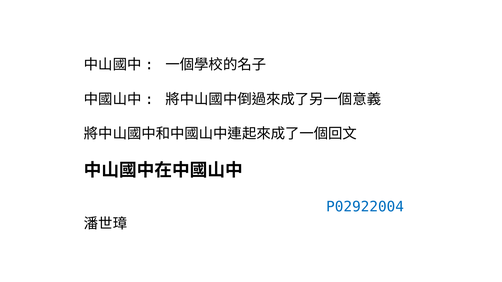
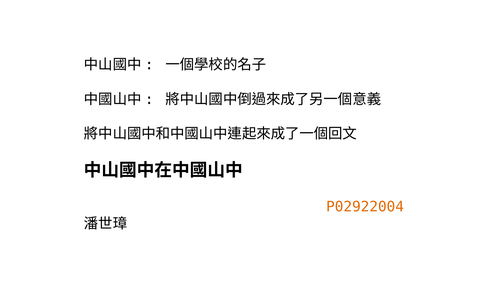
P02922004 colour: blue -> orange
